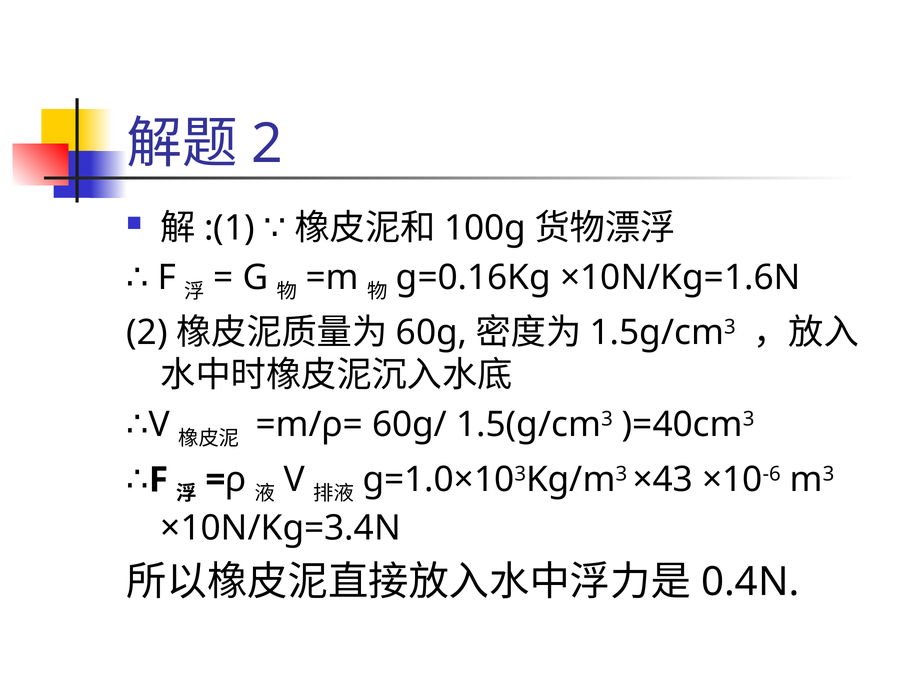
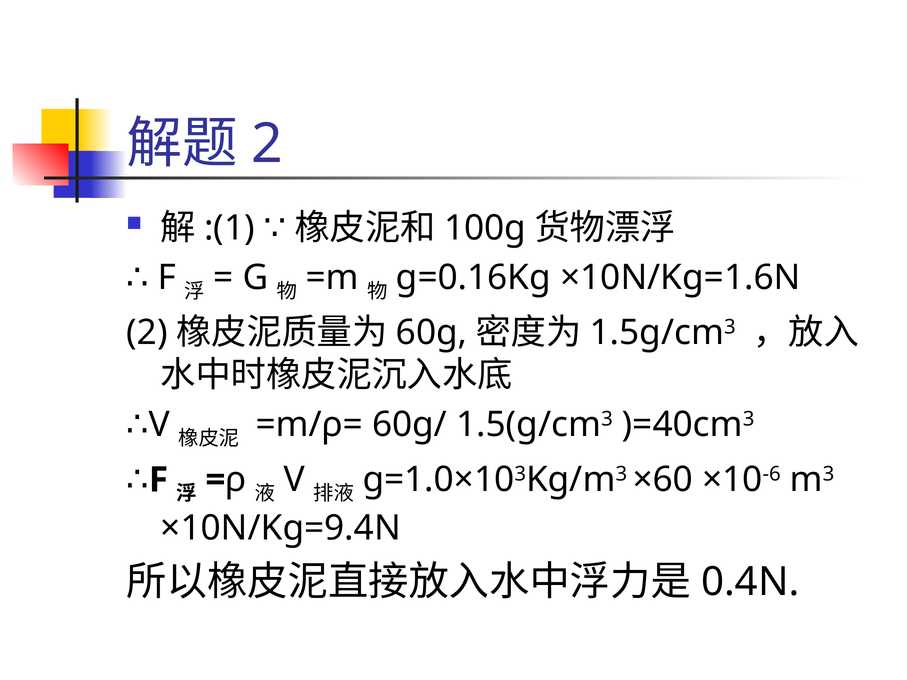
×43: ×43 -> ×60
×10N/Kg=3.4N: ×10N/Kg=3.4N -> ×10N/Kg=9.4N
